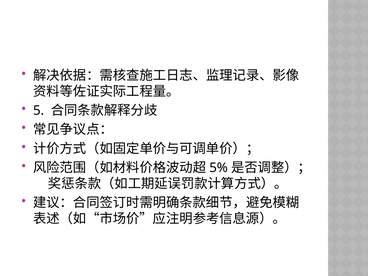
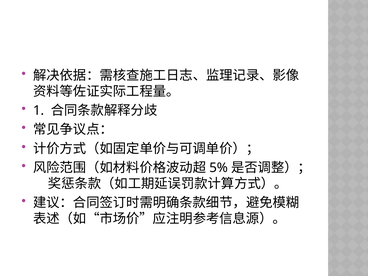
5: 5 -> 1
